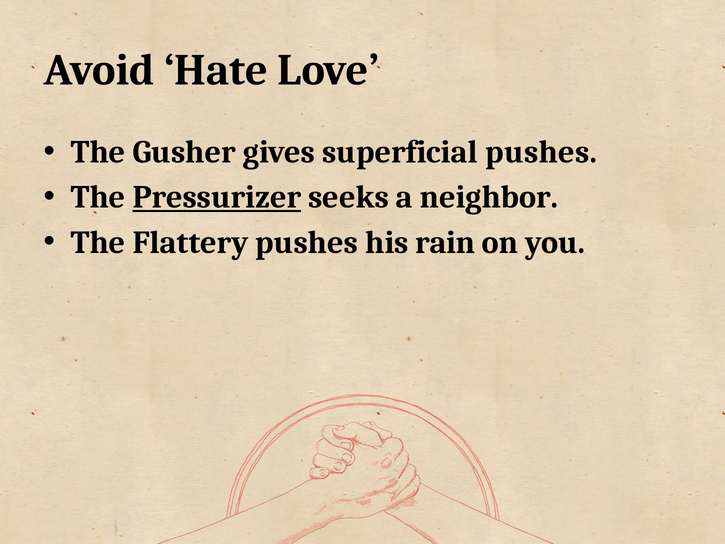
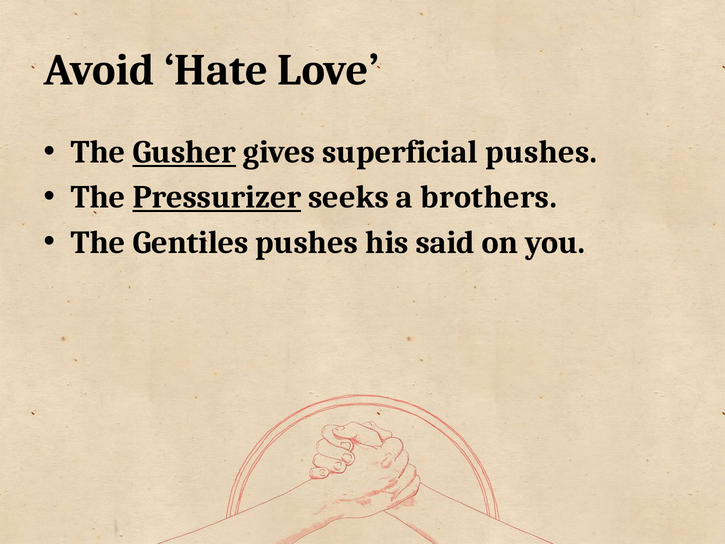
Gusher underline: none -> present
neighbor: neighbor -> brothers
Flattery: Flattery -> Gentiles
rain: rain -> said
